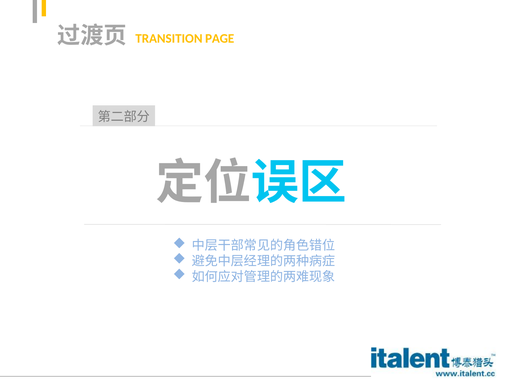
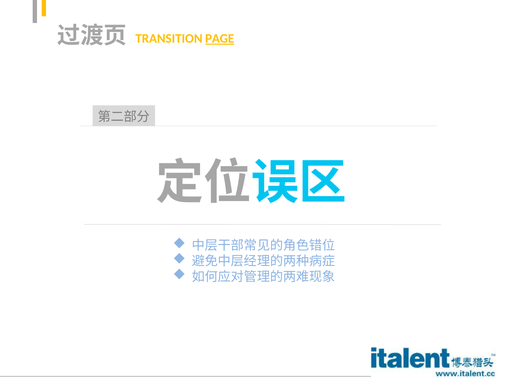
PAGE underline: none -> present
